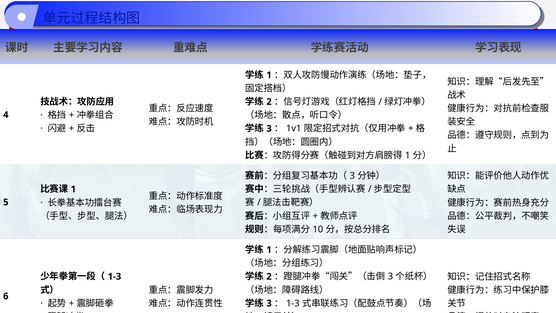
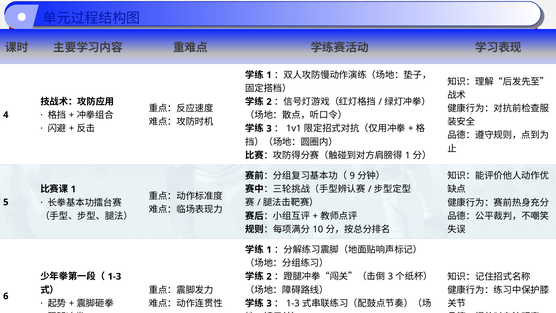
3 at (352, 176): 3 -> 9
